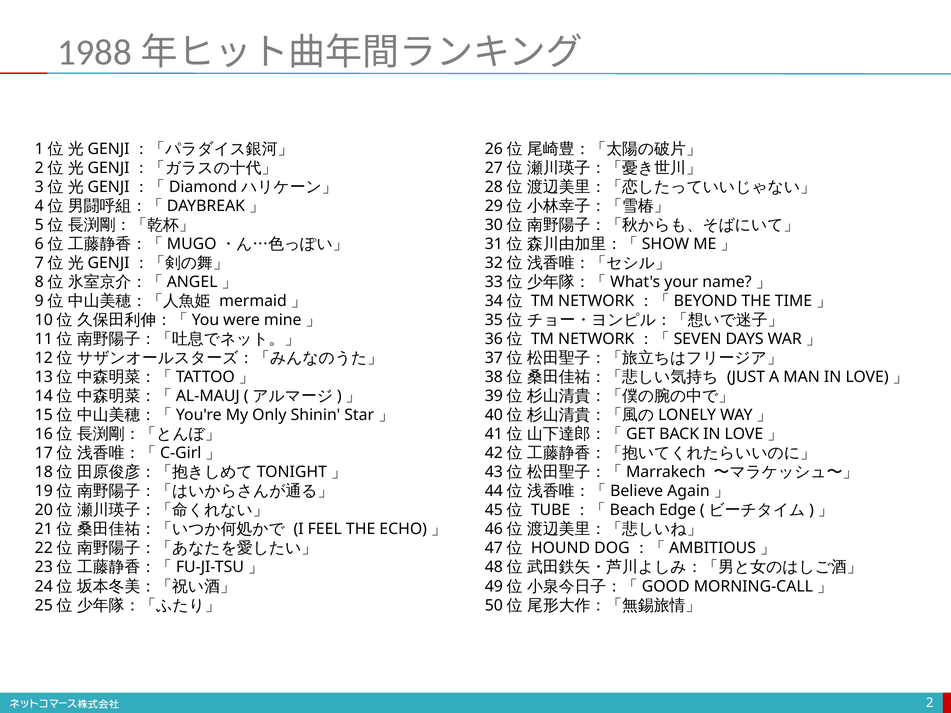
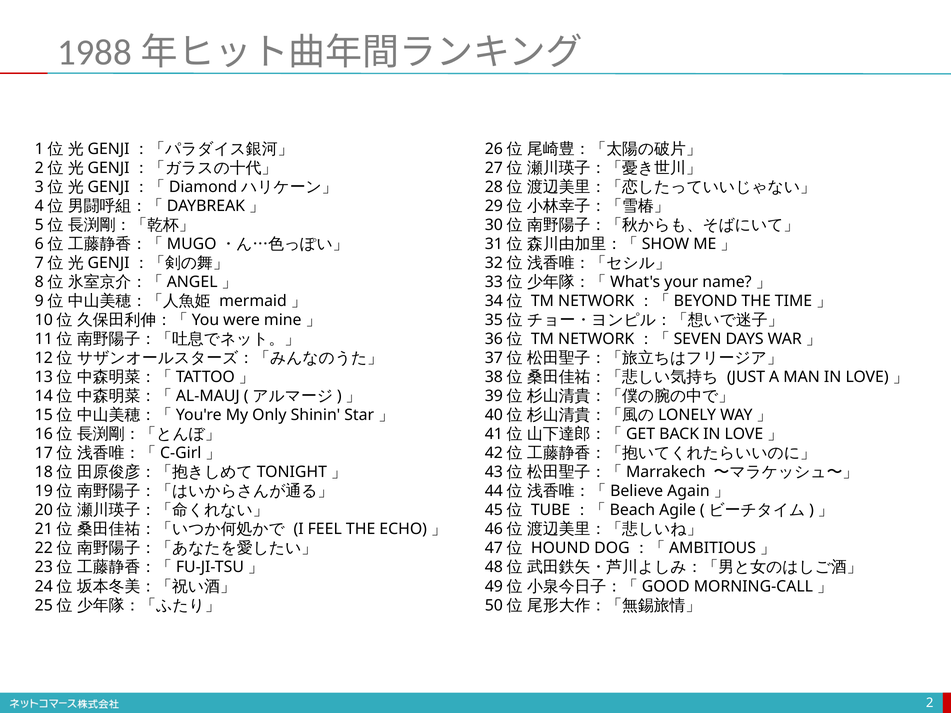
Edge: Edge -> Agile
